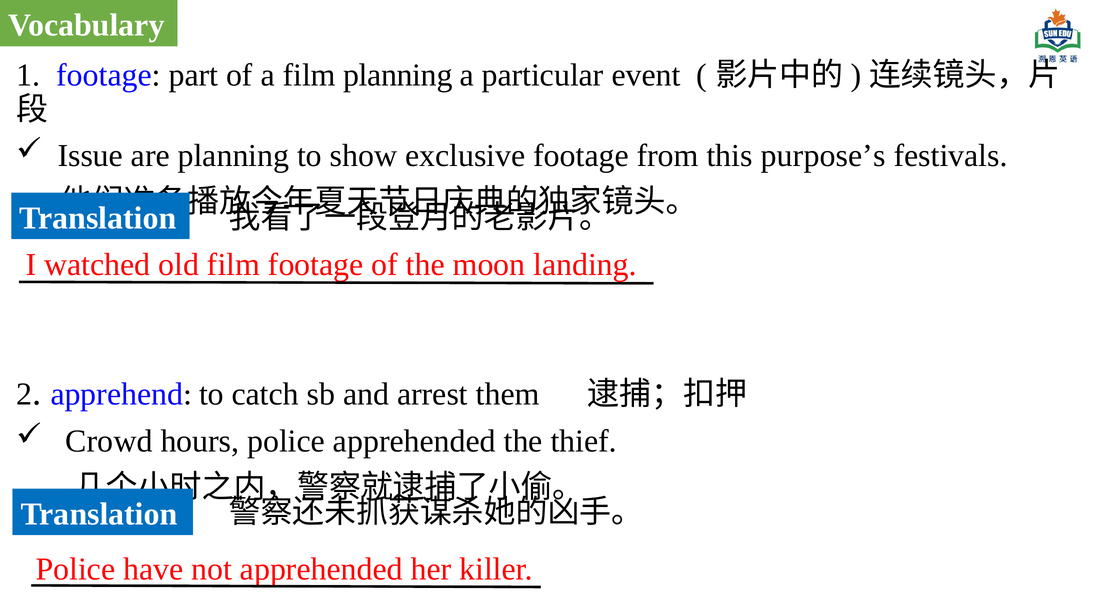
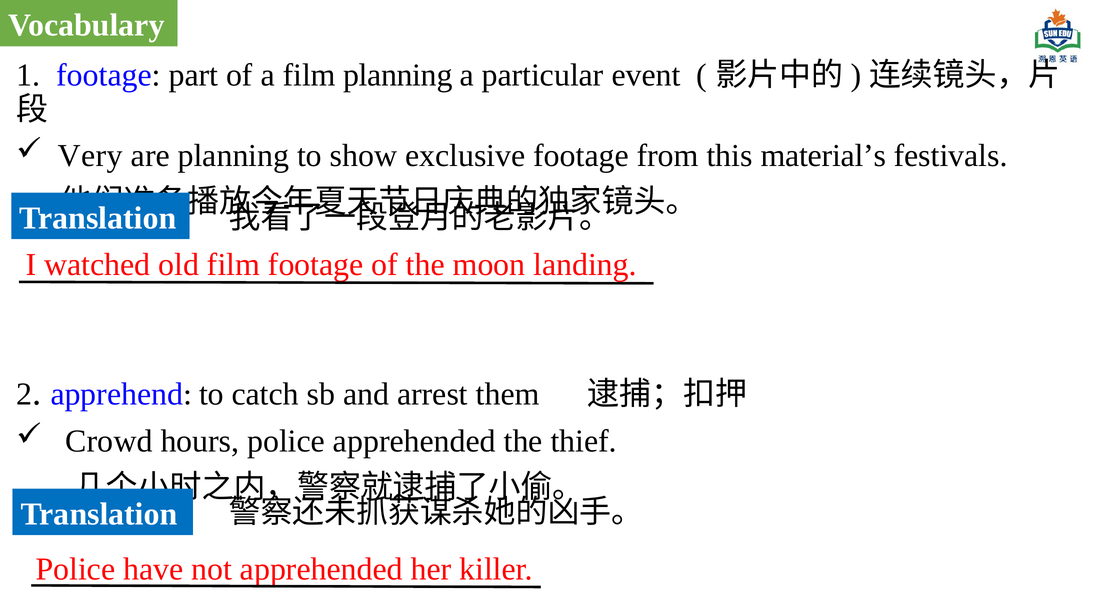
Issue: Issue -> Very
purpose’s: purpose’s -> material’s
